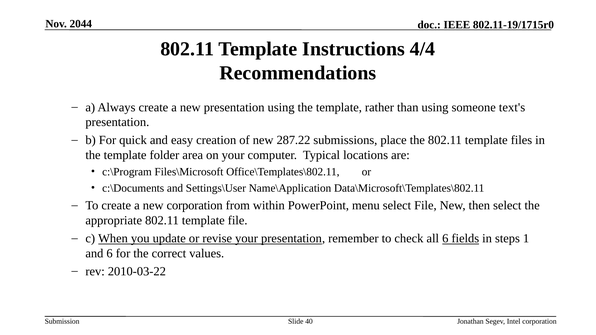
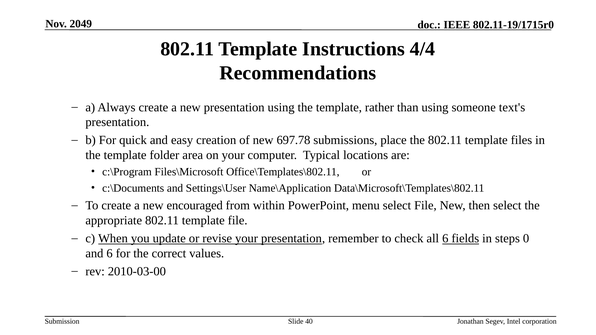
2044: 2044 -> 2049
287.22: 287.22 -> 697.78
new corporation: corporation -> encouraged
1: 1 -> 0
2010-03-22: 2010-03-22 -> 2010-03-00
